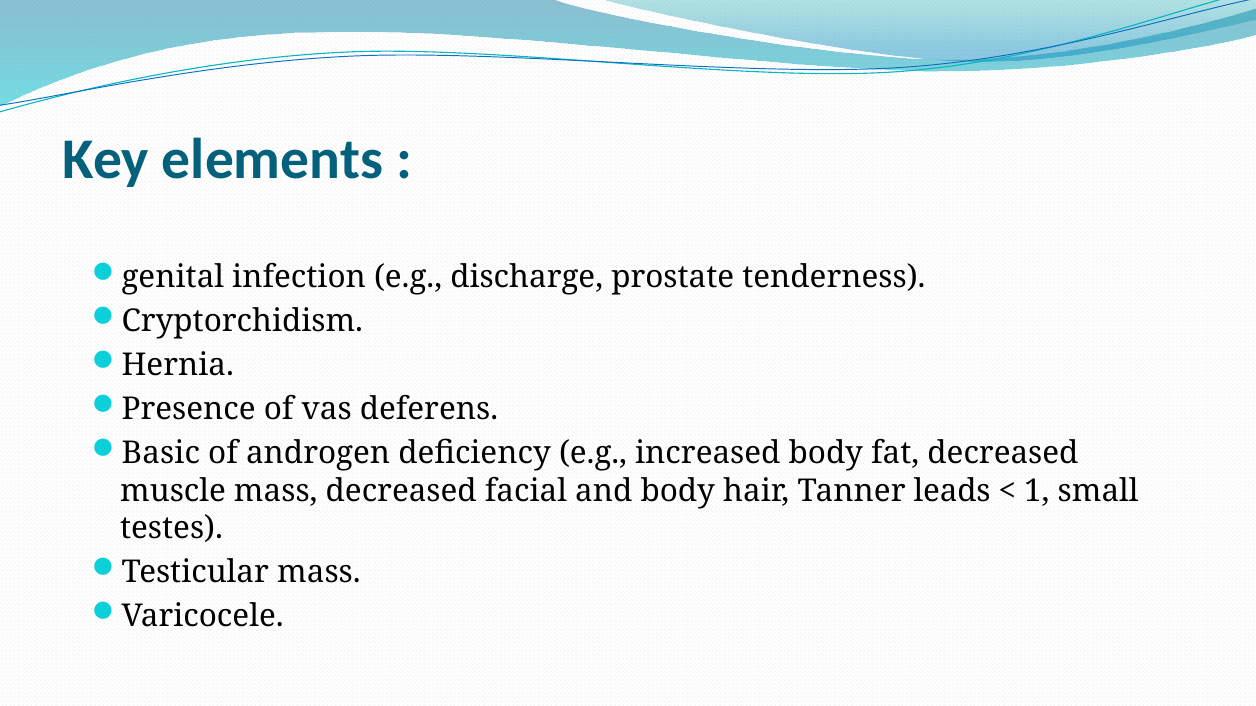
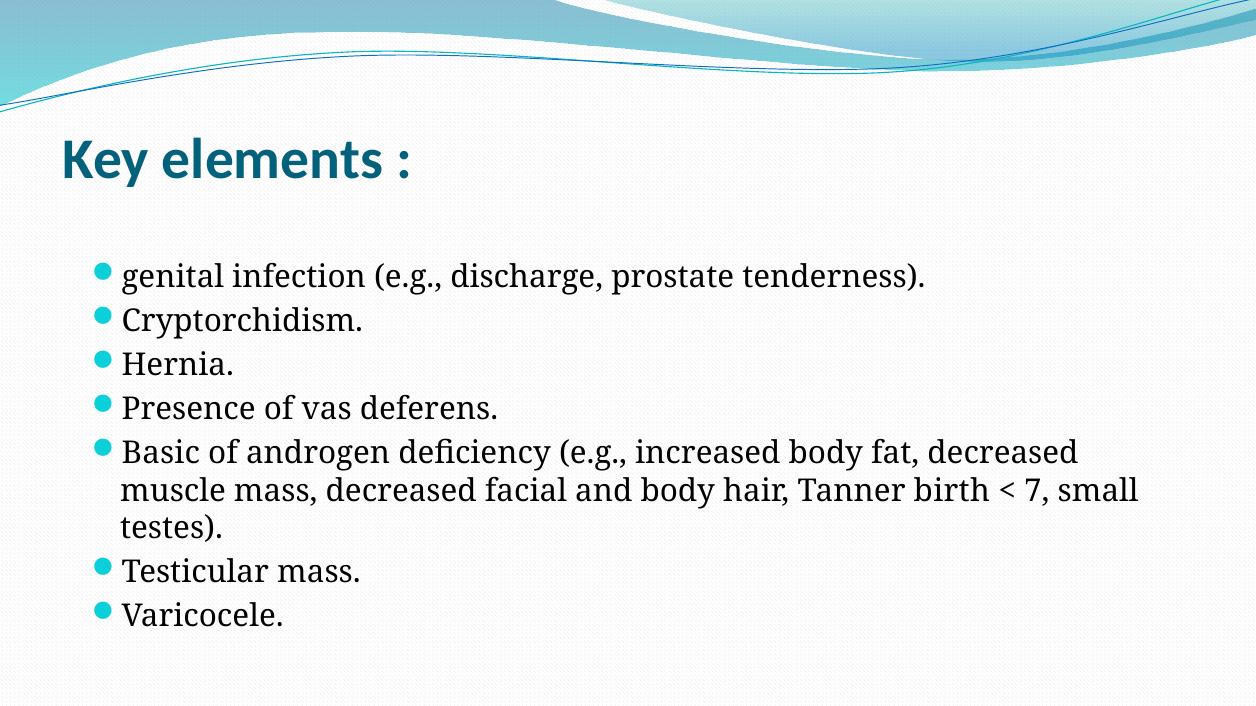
leads: leads -> birth
1: 1 -> 7
